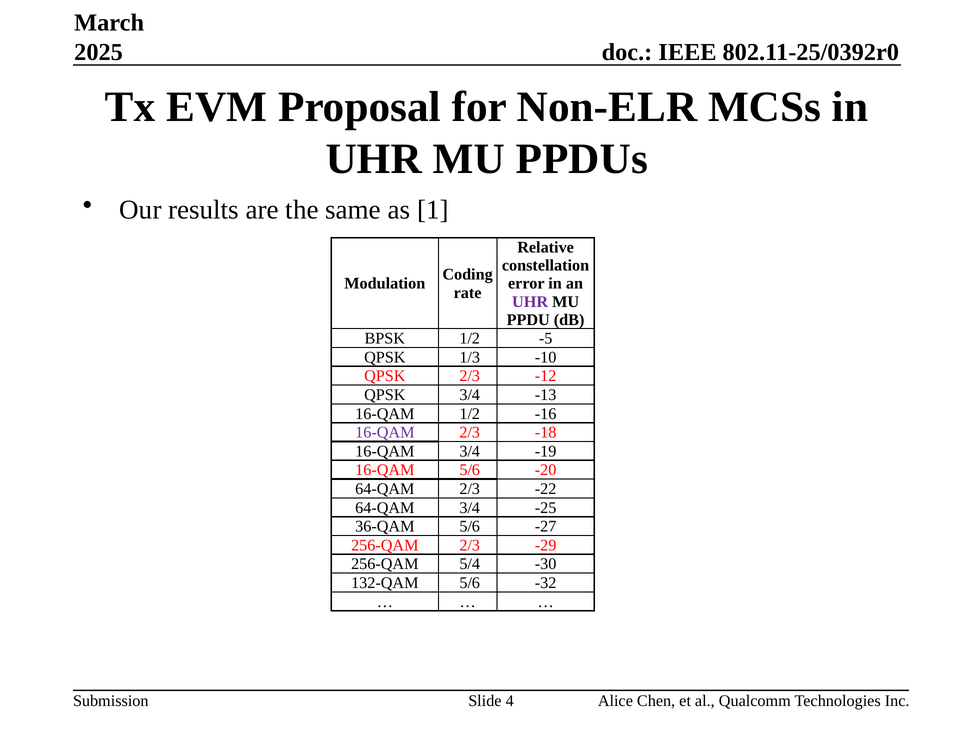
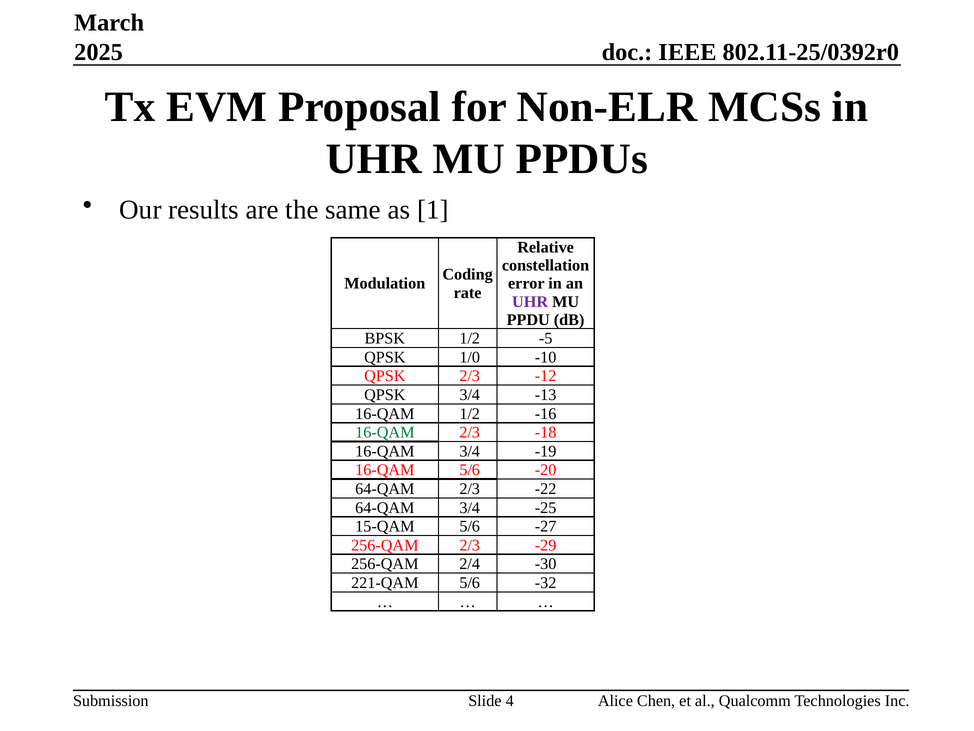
1/3: 1/3 -> 1/0
16-QAM at (385, 432) colour: purple -> green
36-QAM: 36-QAM -> 15-QAM
5/4: 5/4 -> 2/4
132-QAM: 132-QAM -> 221-QAM
